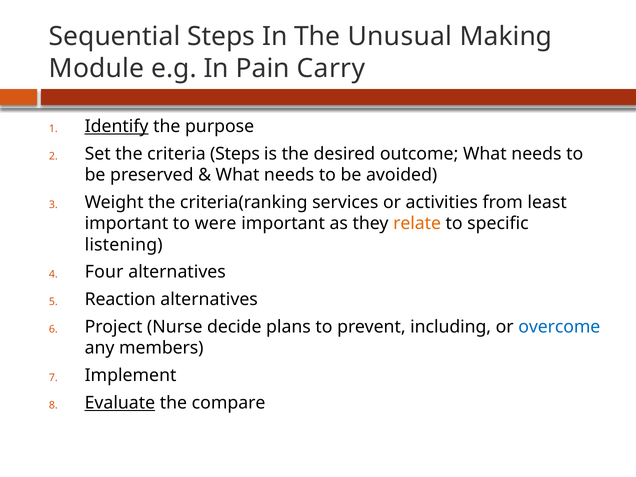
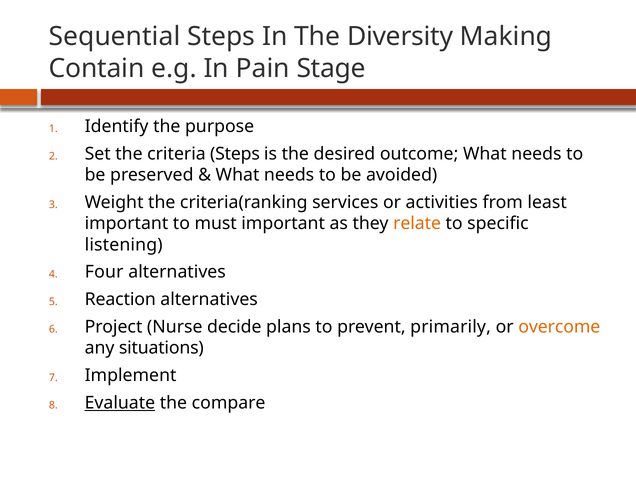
Unusual: Unusual -> Diversity
Module: Module -> Contain
Carry: Carry -> Stage
Identify underline: present -> none
were: were -> must
including: including -> primarily
overcome colour: blue -> orange
members: members -> situations
